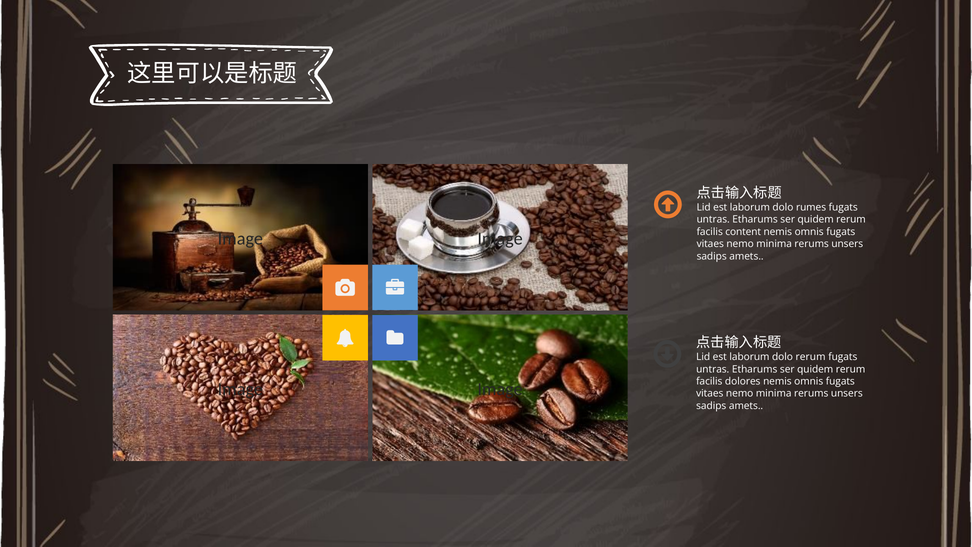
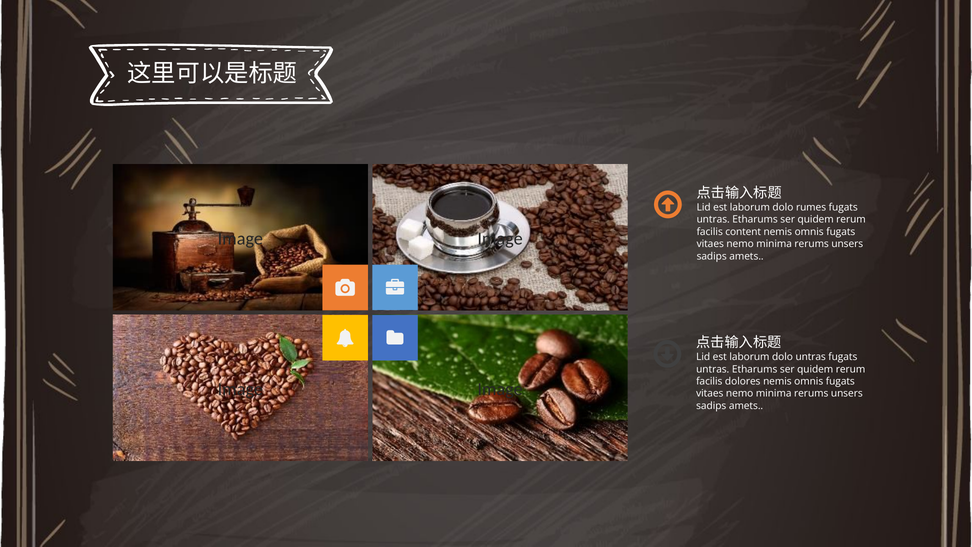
dolo rerum: rerum -> untras
